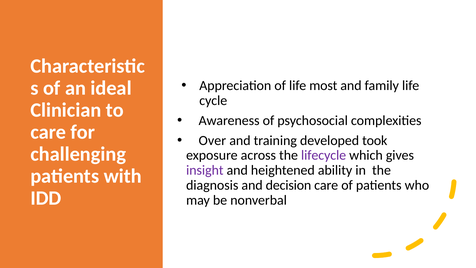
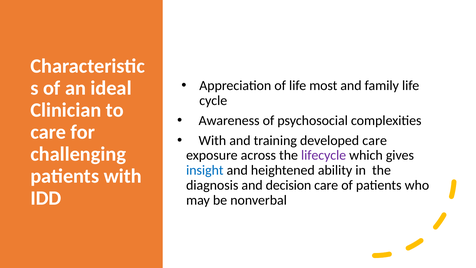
Over at (212, 140): Over -> With
developed took: took -> care
insight colour: purple -> blue
